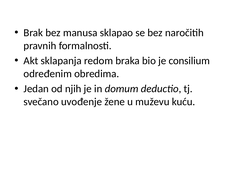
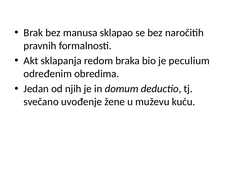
consilium: consilium -> peculium
